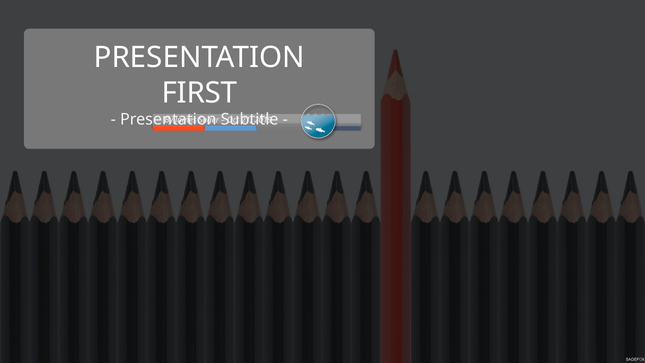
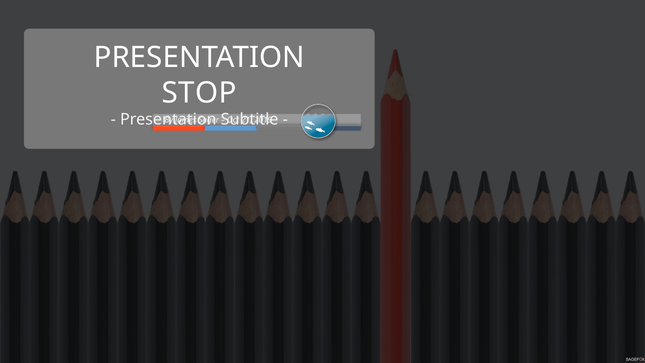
FIRST: FIRST -> STOP
